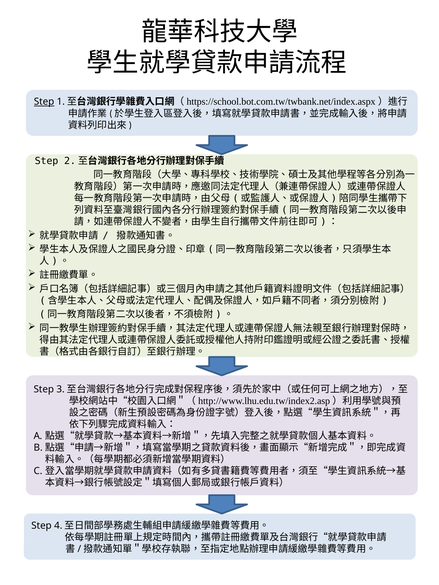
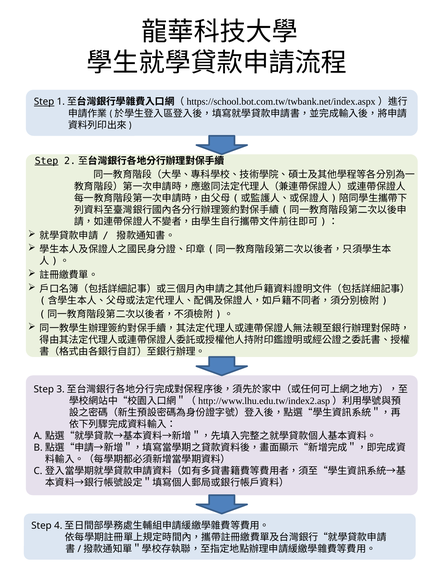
Step at (47, 161) underline: none -> present
